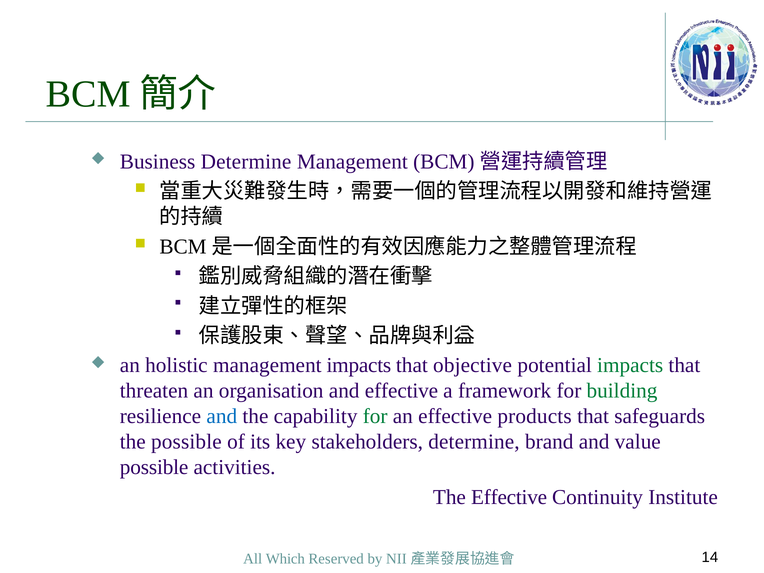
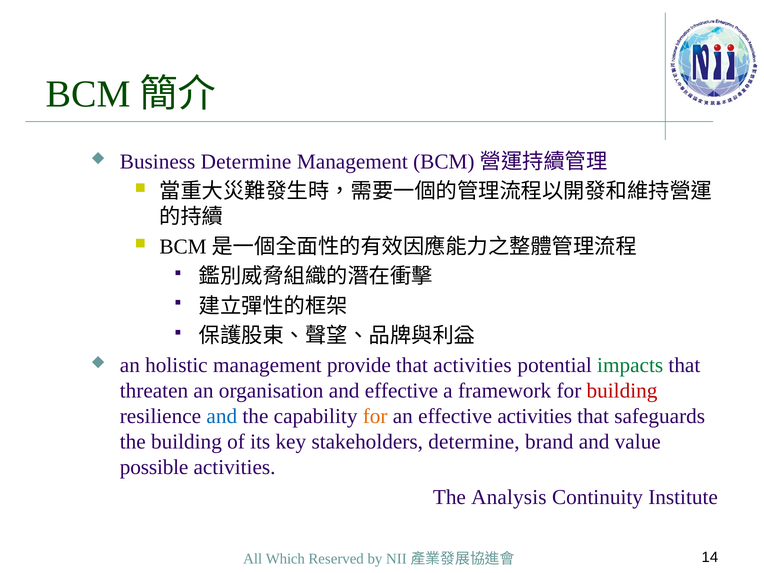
management impacts: impacts -> provide
that objective: objective -> activities
building at (622, 391) colour: green -> red
for at (375, 416) colour: green -> orange
effective products: products -> activities
the possible: possible -> building
The Effective: Effective -> Analysis
